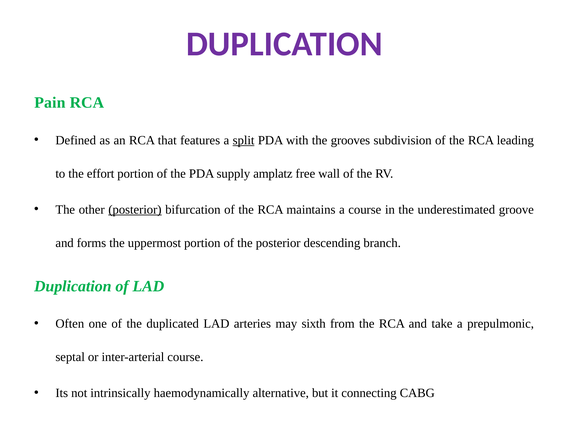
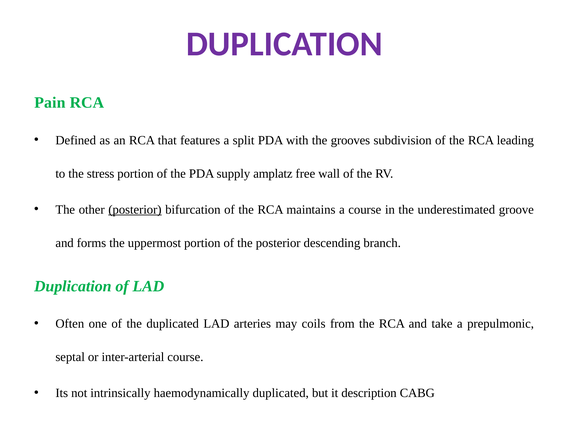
split underline: present -> none
effort: effort -> stress
sixth: sixth -> coils
haemodynamically alternative: alternative -> duplicated
connecting: connecting -> description
